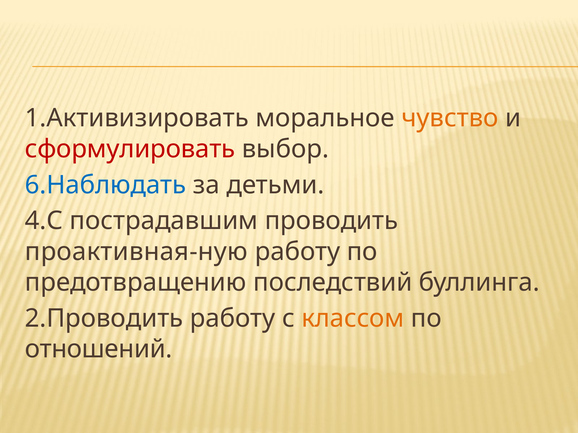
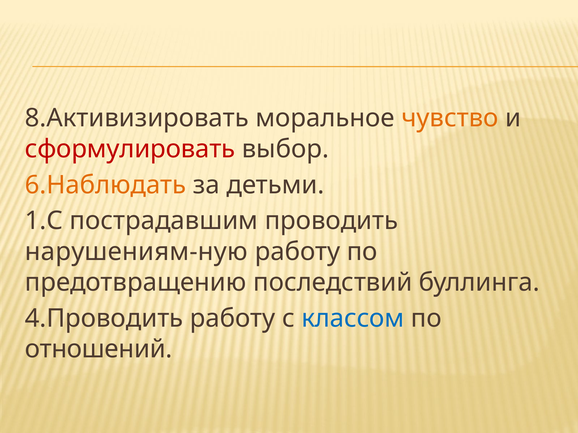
1.Активизировать: 1.Активизировать -> 8.Активизировать
6.Наблюдать colour: blue -> orange
4.С: 4.С -> 1.С
проактивная-ную: проактивная-ную -> нарушениям-ную
2.Проводить: 2.Проводить -> 4.Проводить
классом colour: orange -> blue
